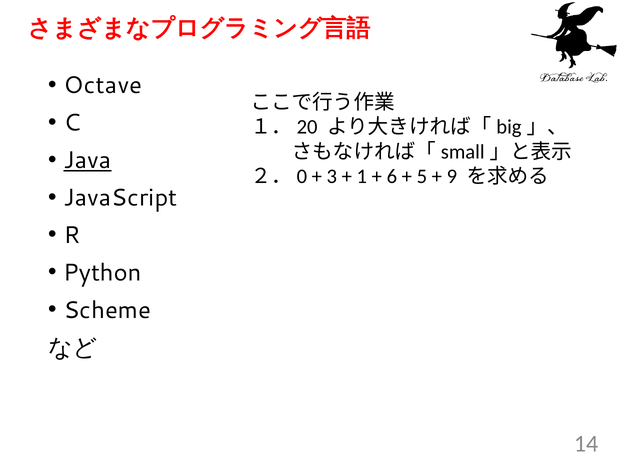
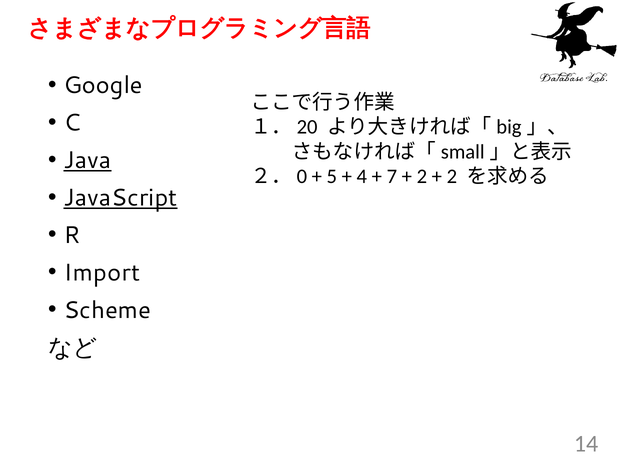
Octave: Octave -> Google
3: 3 -> 5
1: 1 -> 4
6: 6 -> 7
5 at (422, 176): 5 -> 2
9 at (452, 176): 9 -> 2
JavaScript underline: none -> present
Python: Python -> Import
